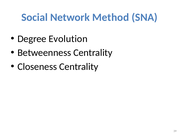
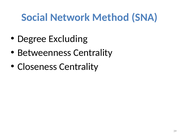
Evolution: Evolution -> Excluding
